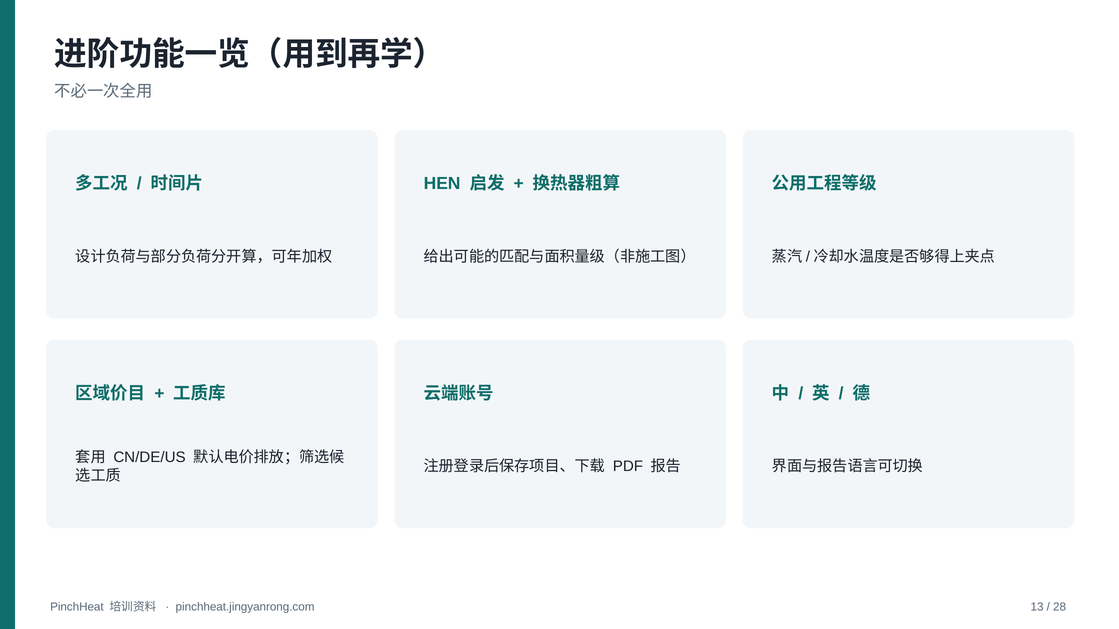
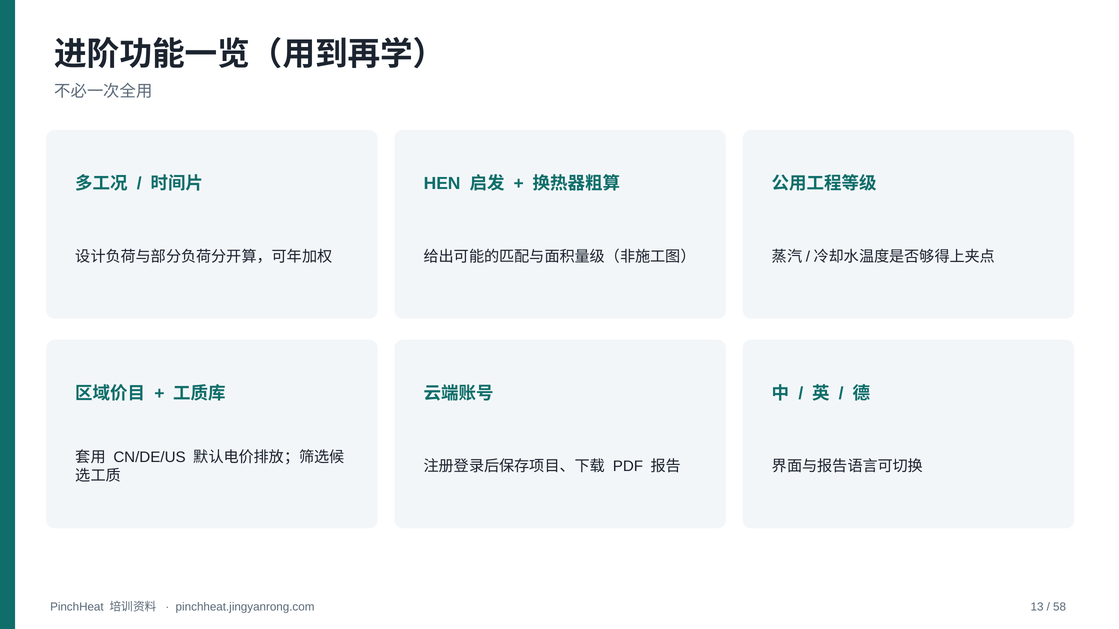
28: 28 -> 58
